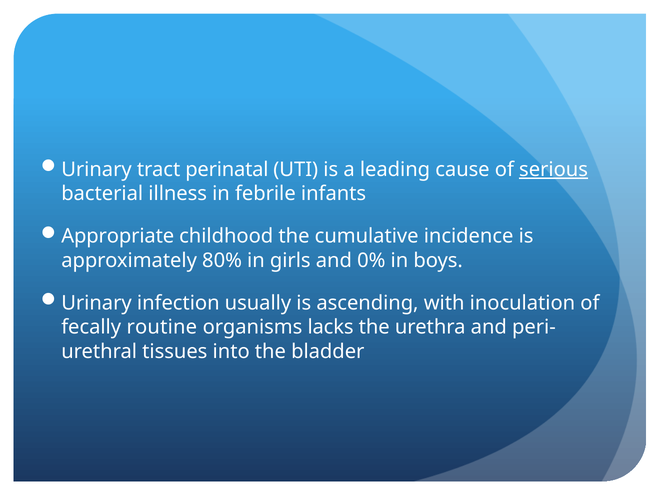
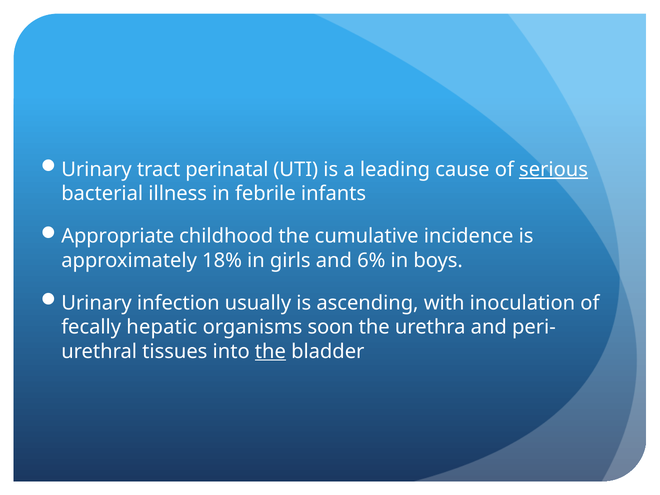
80%: 80% -> 18%
0%: 0% -> 6%
routine: routine -> hepatic
lacks: lacks -> soon
the at (270, 351) underline: none -> present
